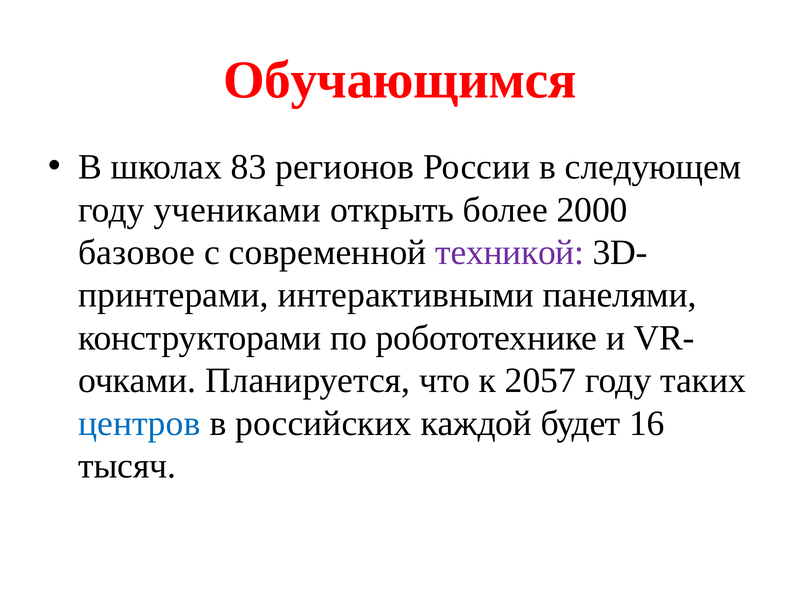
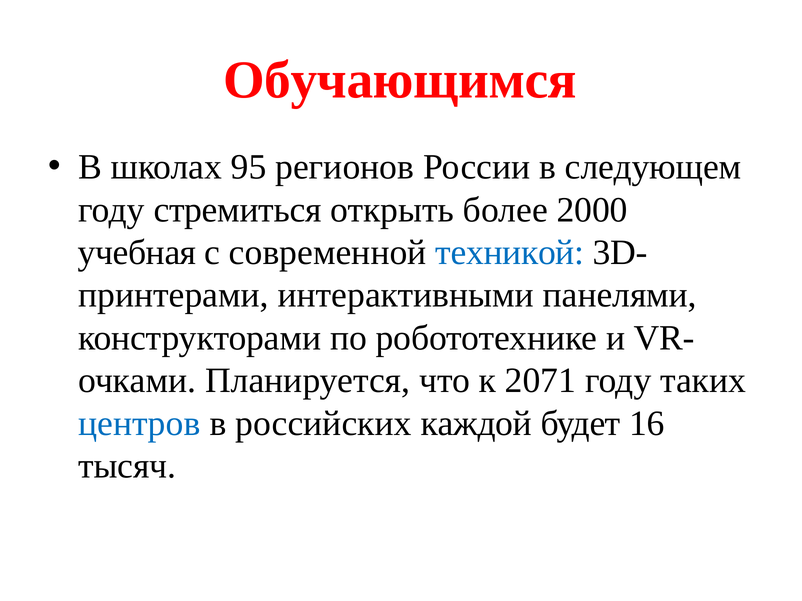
83: 83 -> 95
учениками: учениками -> стремиться
базовое: базовое -> учебная
техникой colour: purple -> blue
2057: 2057 -> 2071
